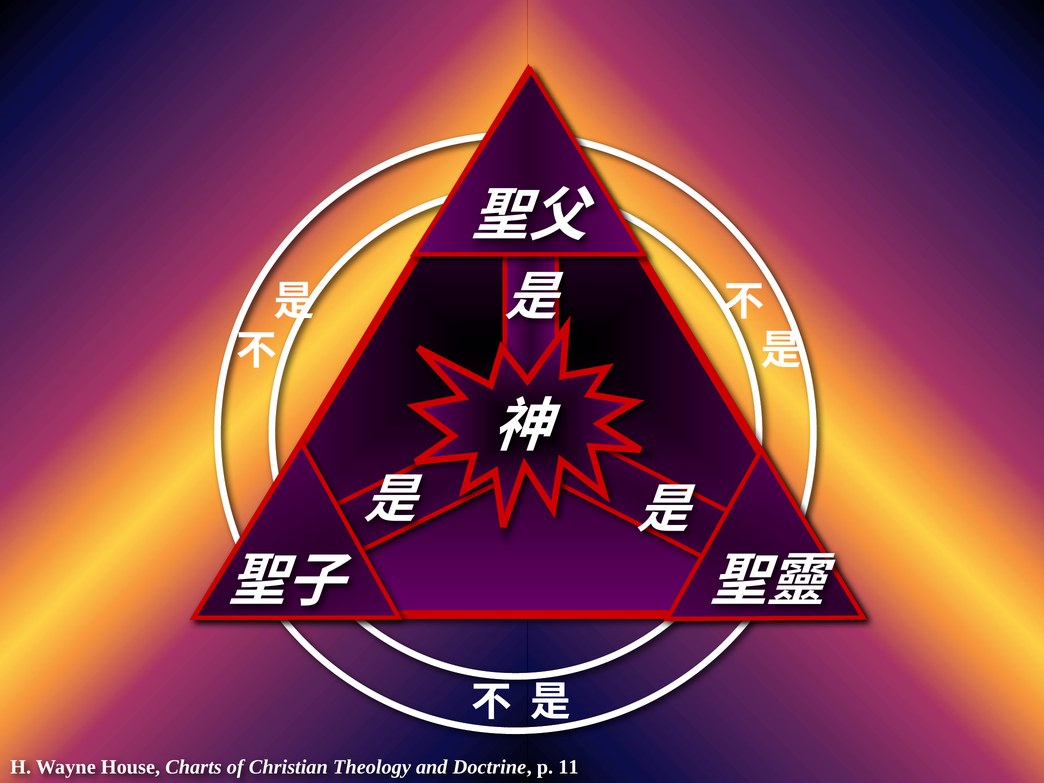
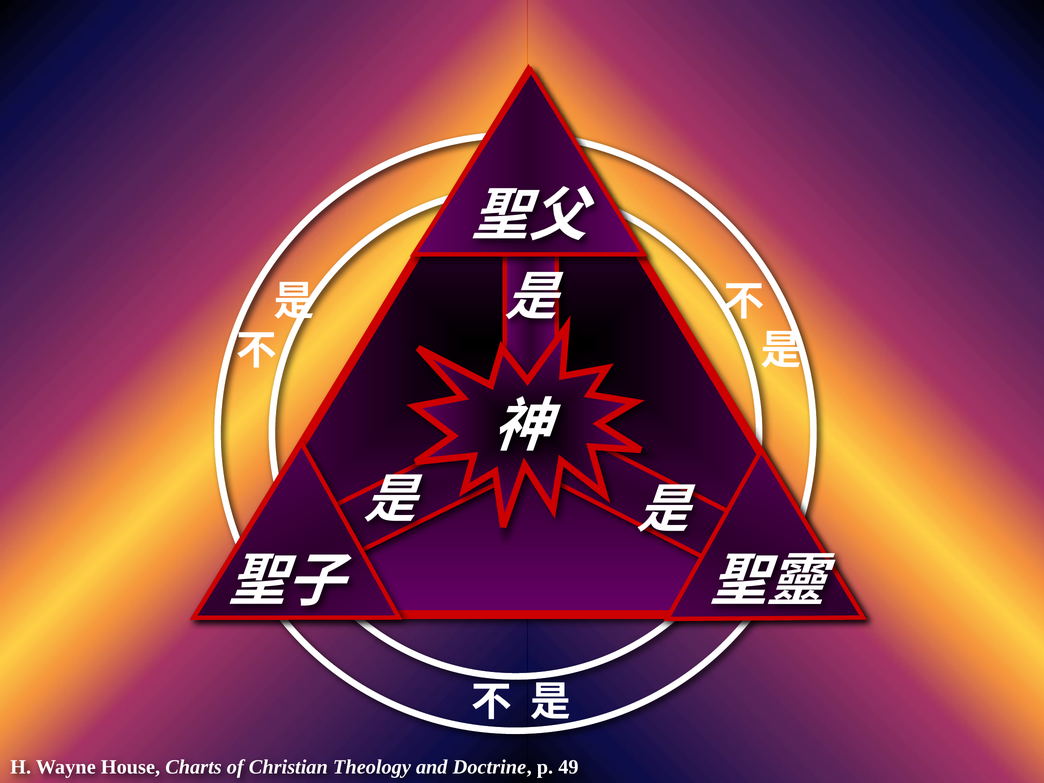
11: 11 -> 49
